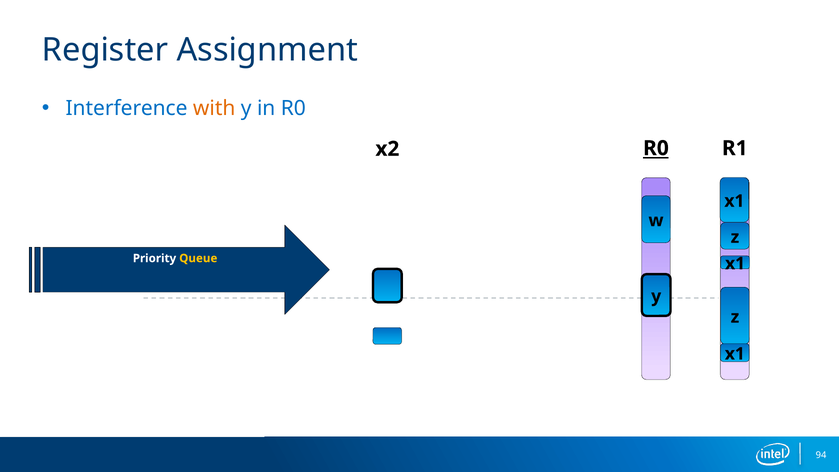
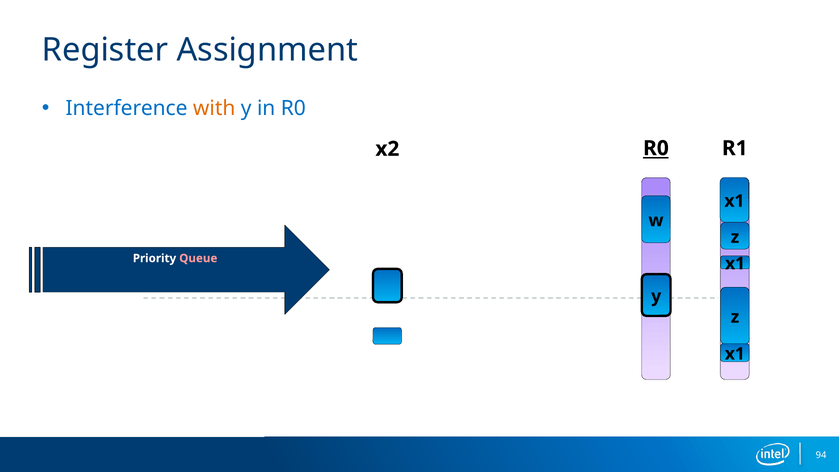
Queue colour: yellow -> pink
